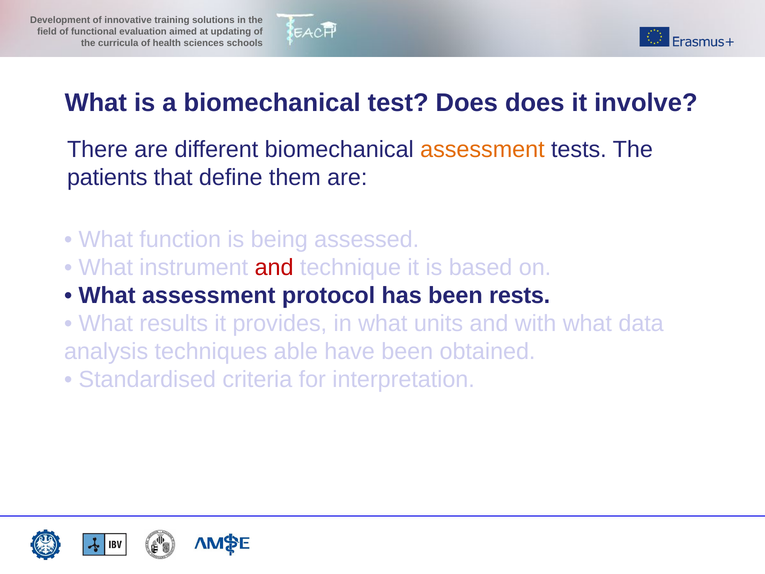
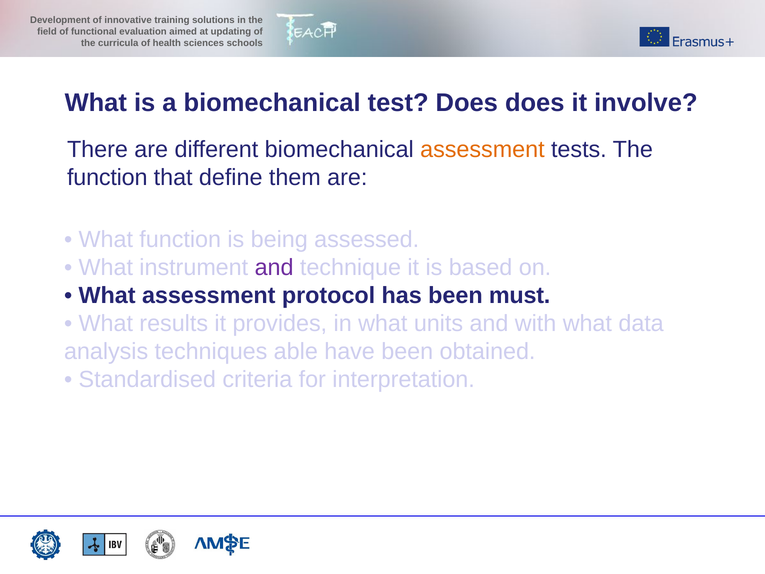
patients at (107, 178): patients -> function
and at (274, 267) colour: red -> purple
rests: rests -> must
